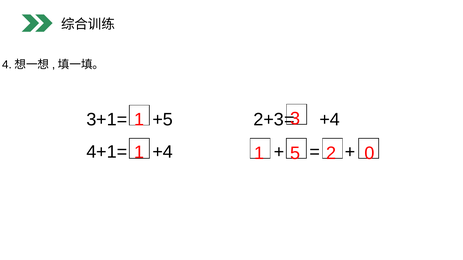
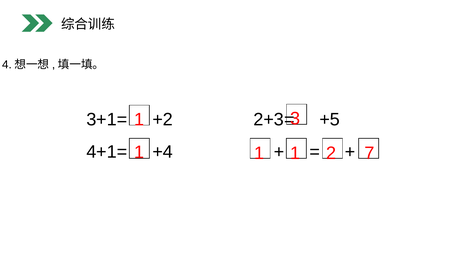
+5: +5 -> +2
+4 at (330, 120): +4 -> +5
5 at (295, 153): 5 -> 1
0: 0 -> 7
